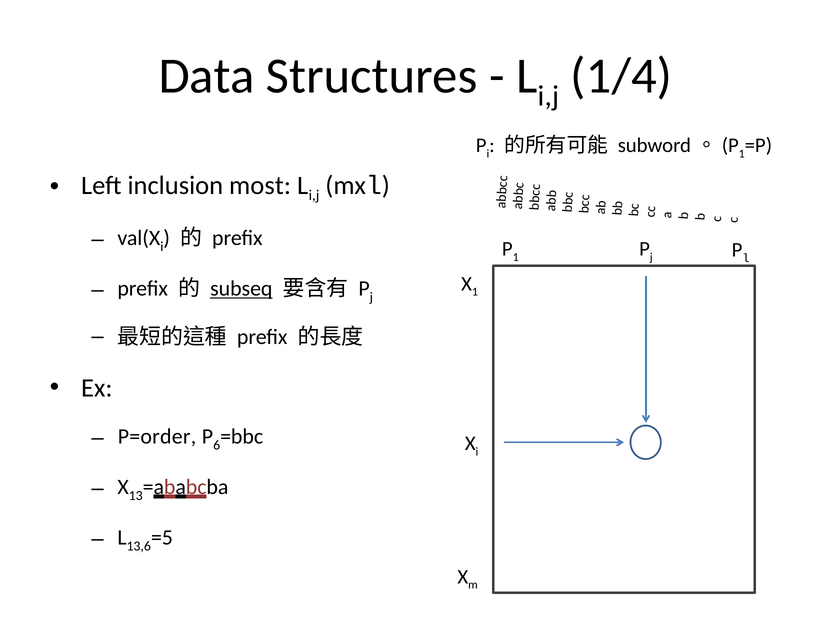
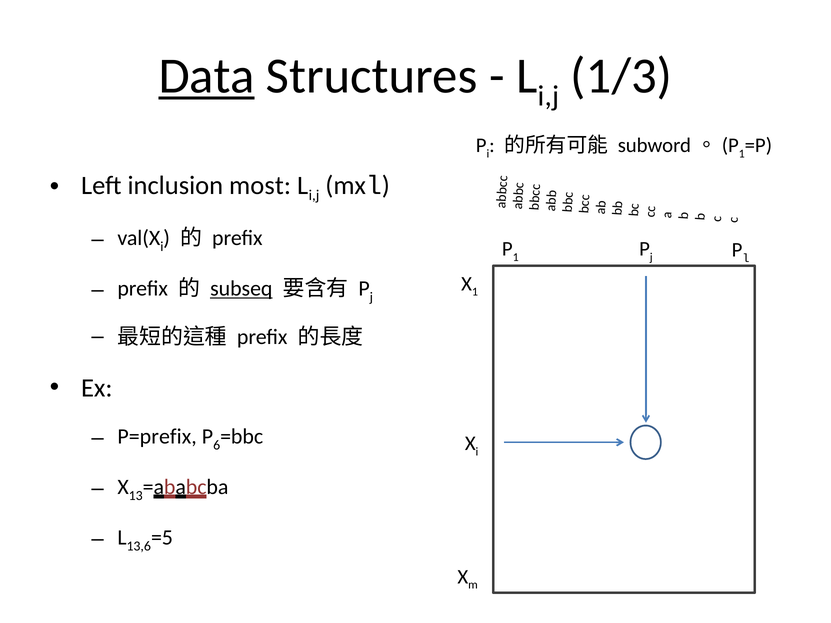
Data underline: none -> present
1/4: 1/4 -> 1/3
P=order: P=order -> P=prefix
